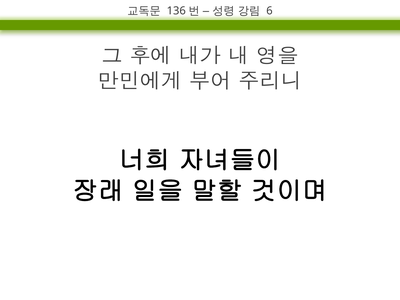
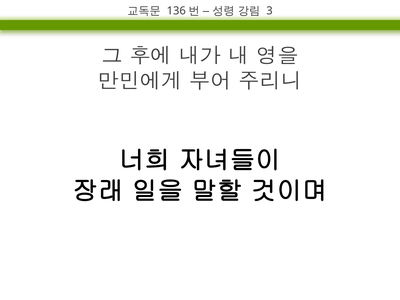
6: 6 -> 3
